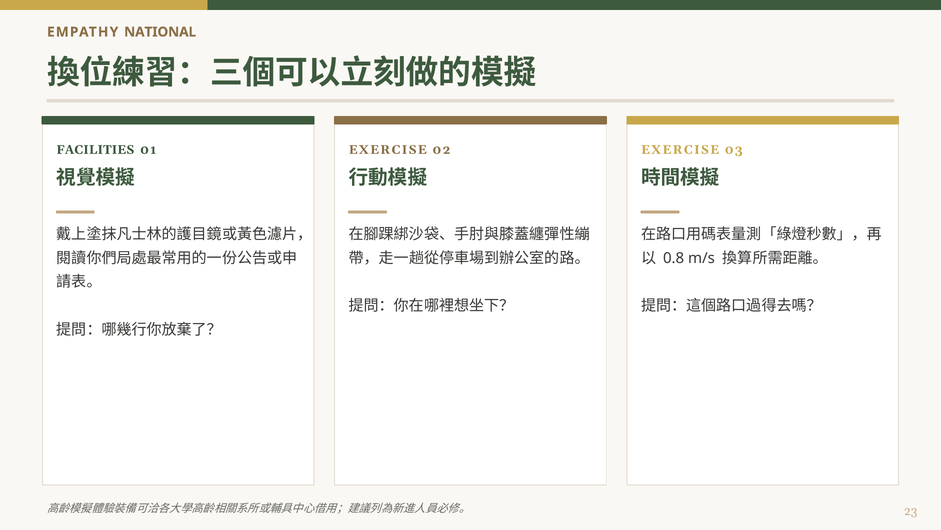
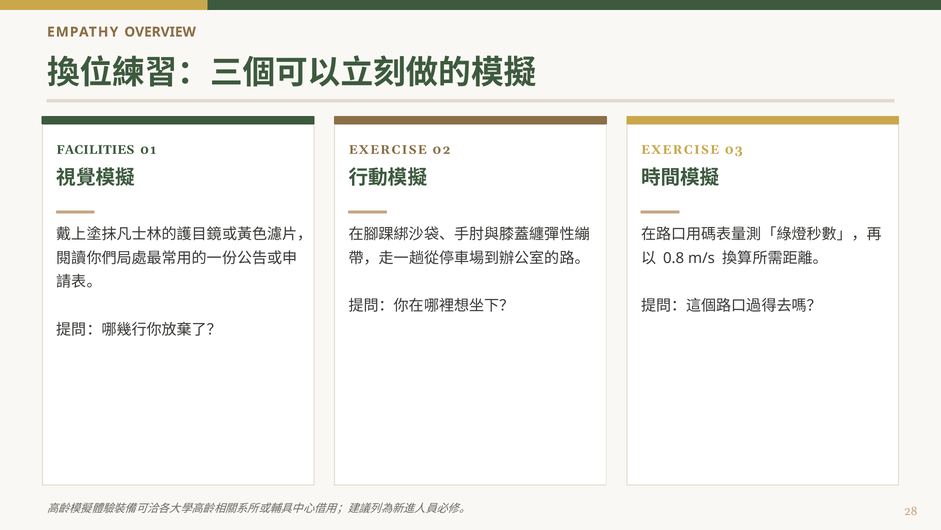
NATIONAL: NATIONAL -> OVERVIEW
23: 23 -> 28
